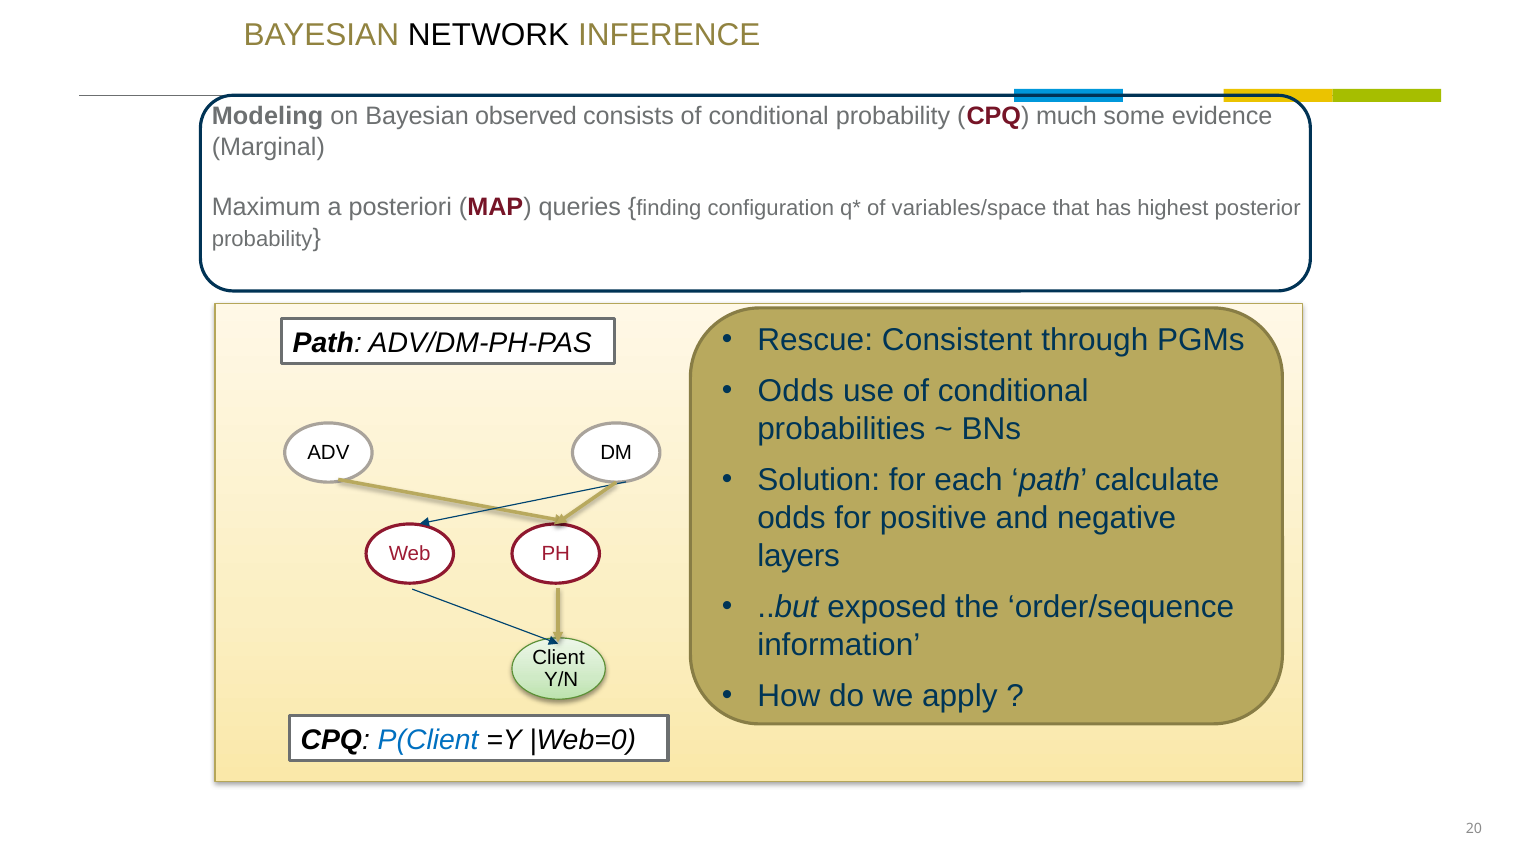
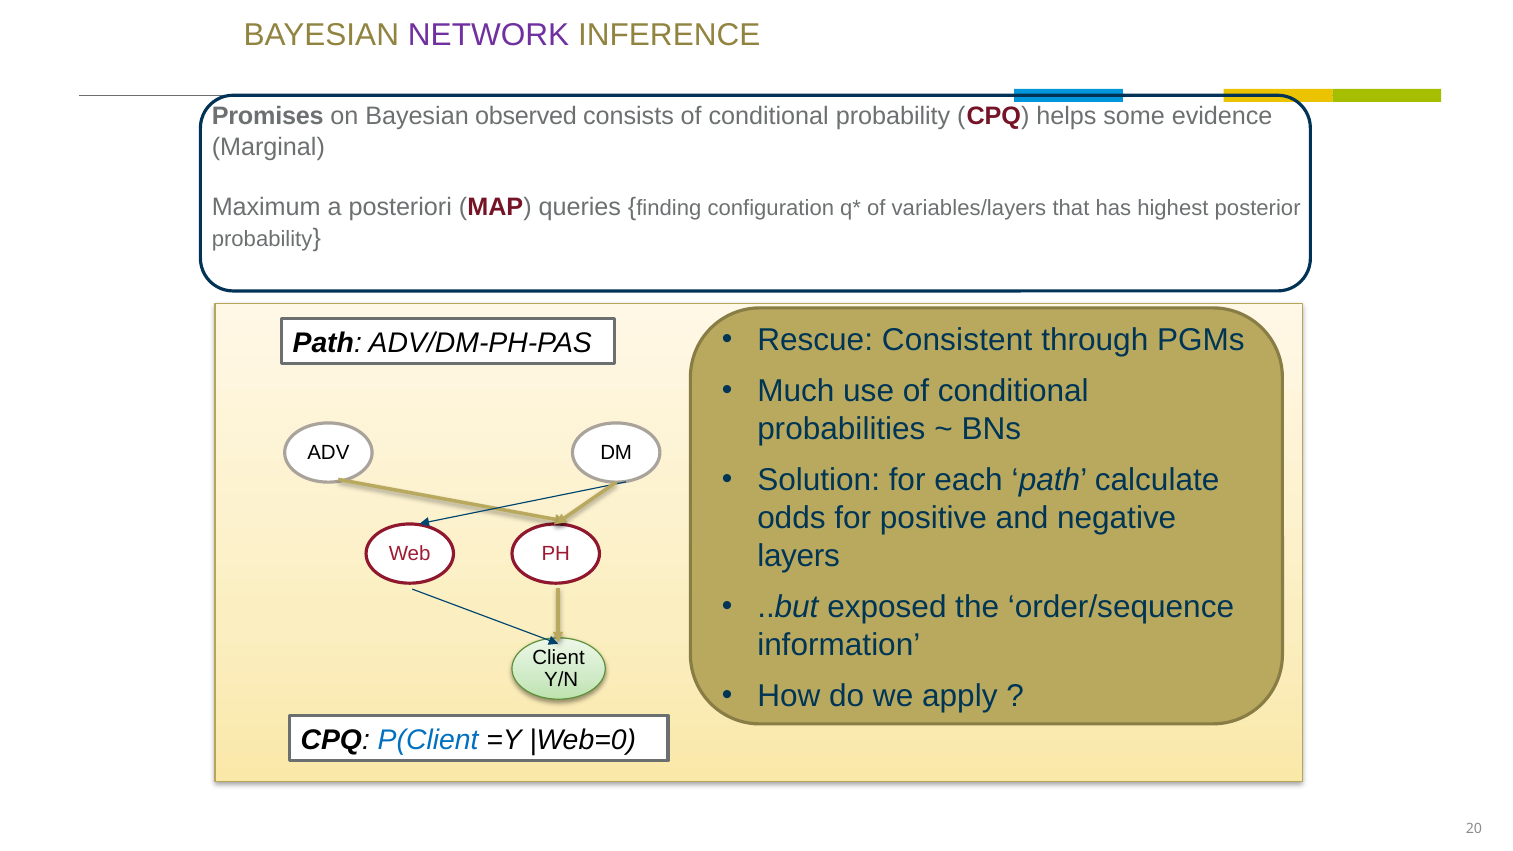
NETWORK colour: black -> purple
Modeling: Modeling -> Promises
much: much -> helps
variables/space: variables/space -> variables/layers
Odds at (796, 391): Odds -> Much
